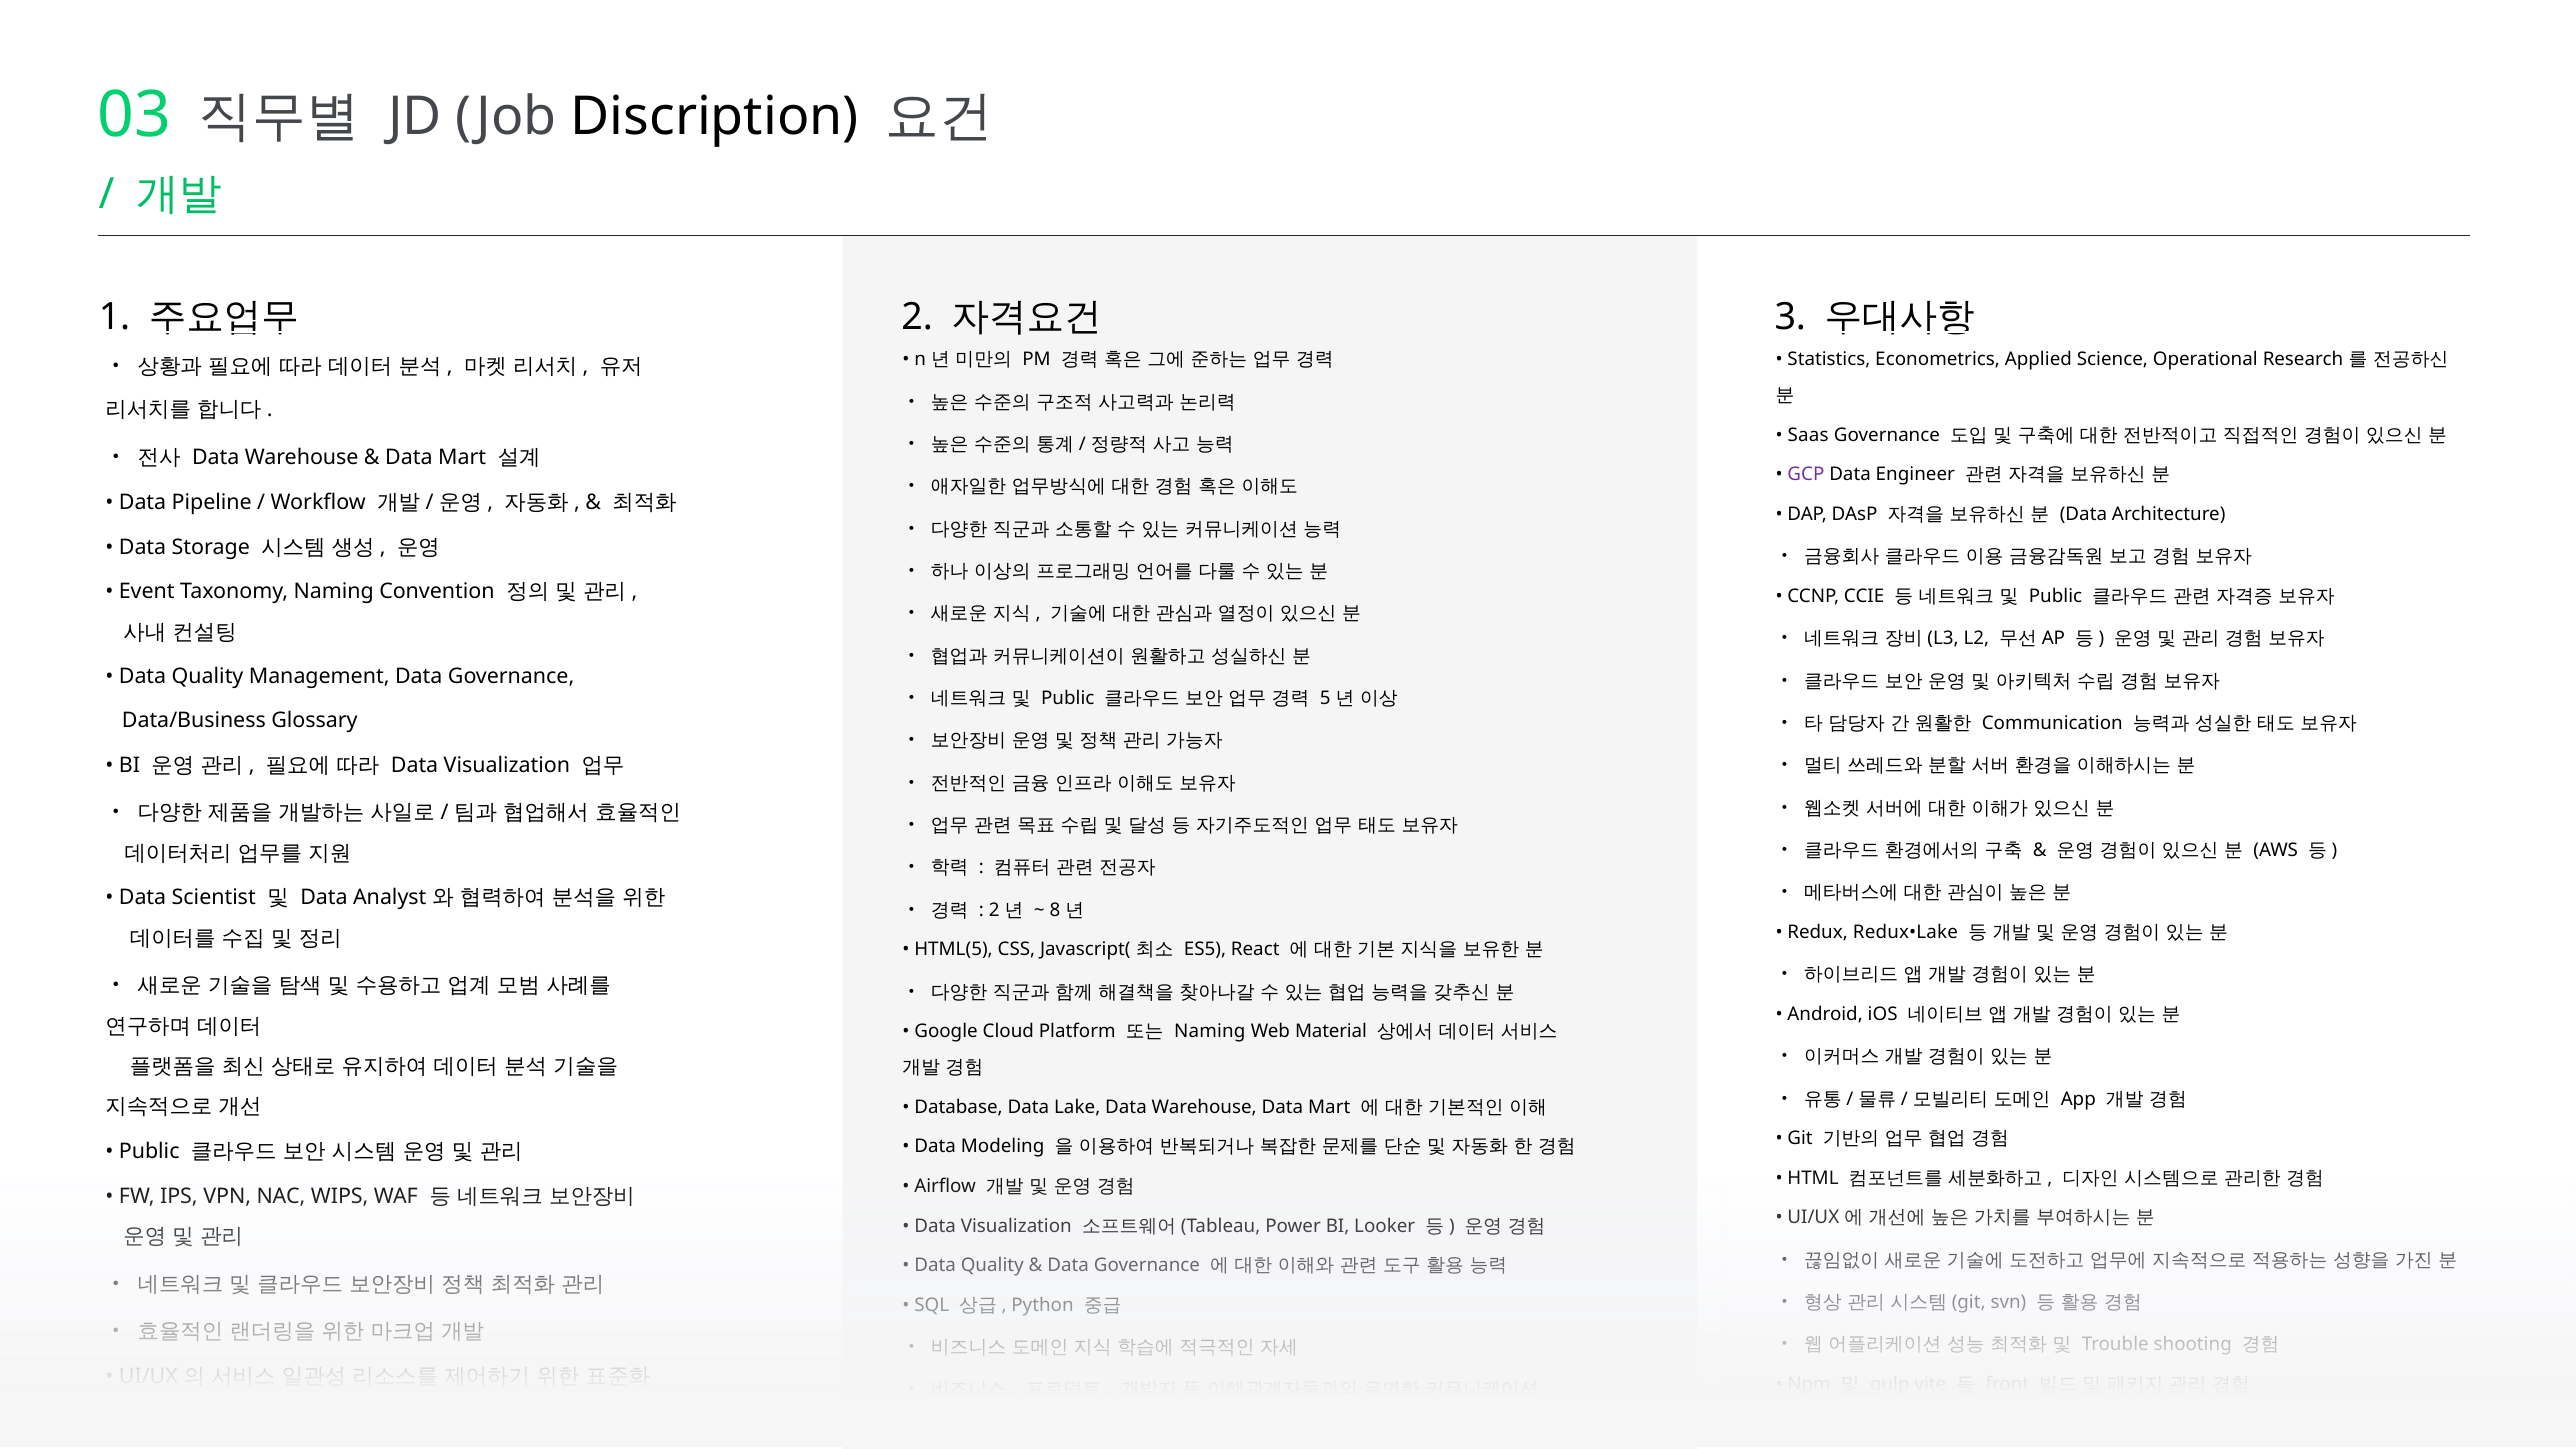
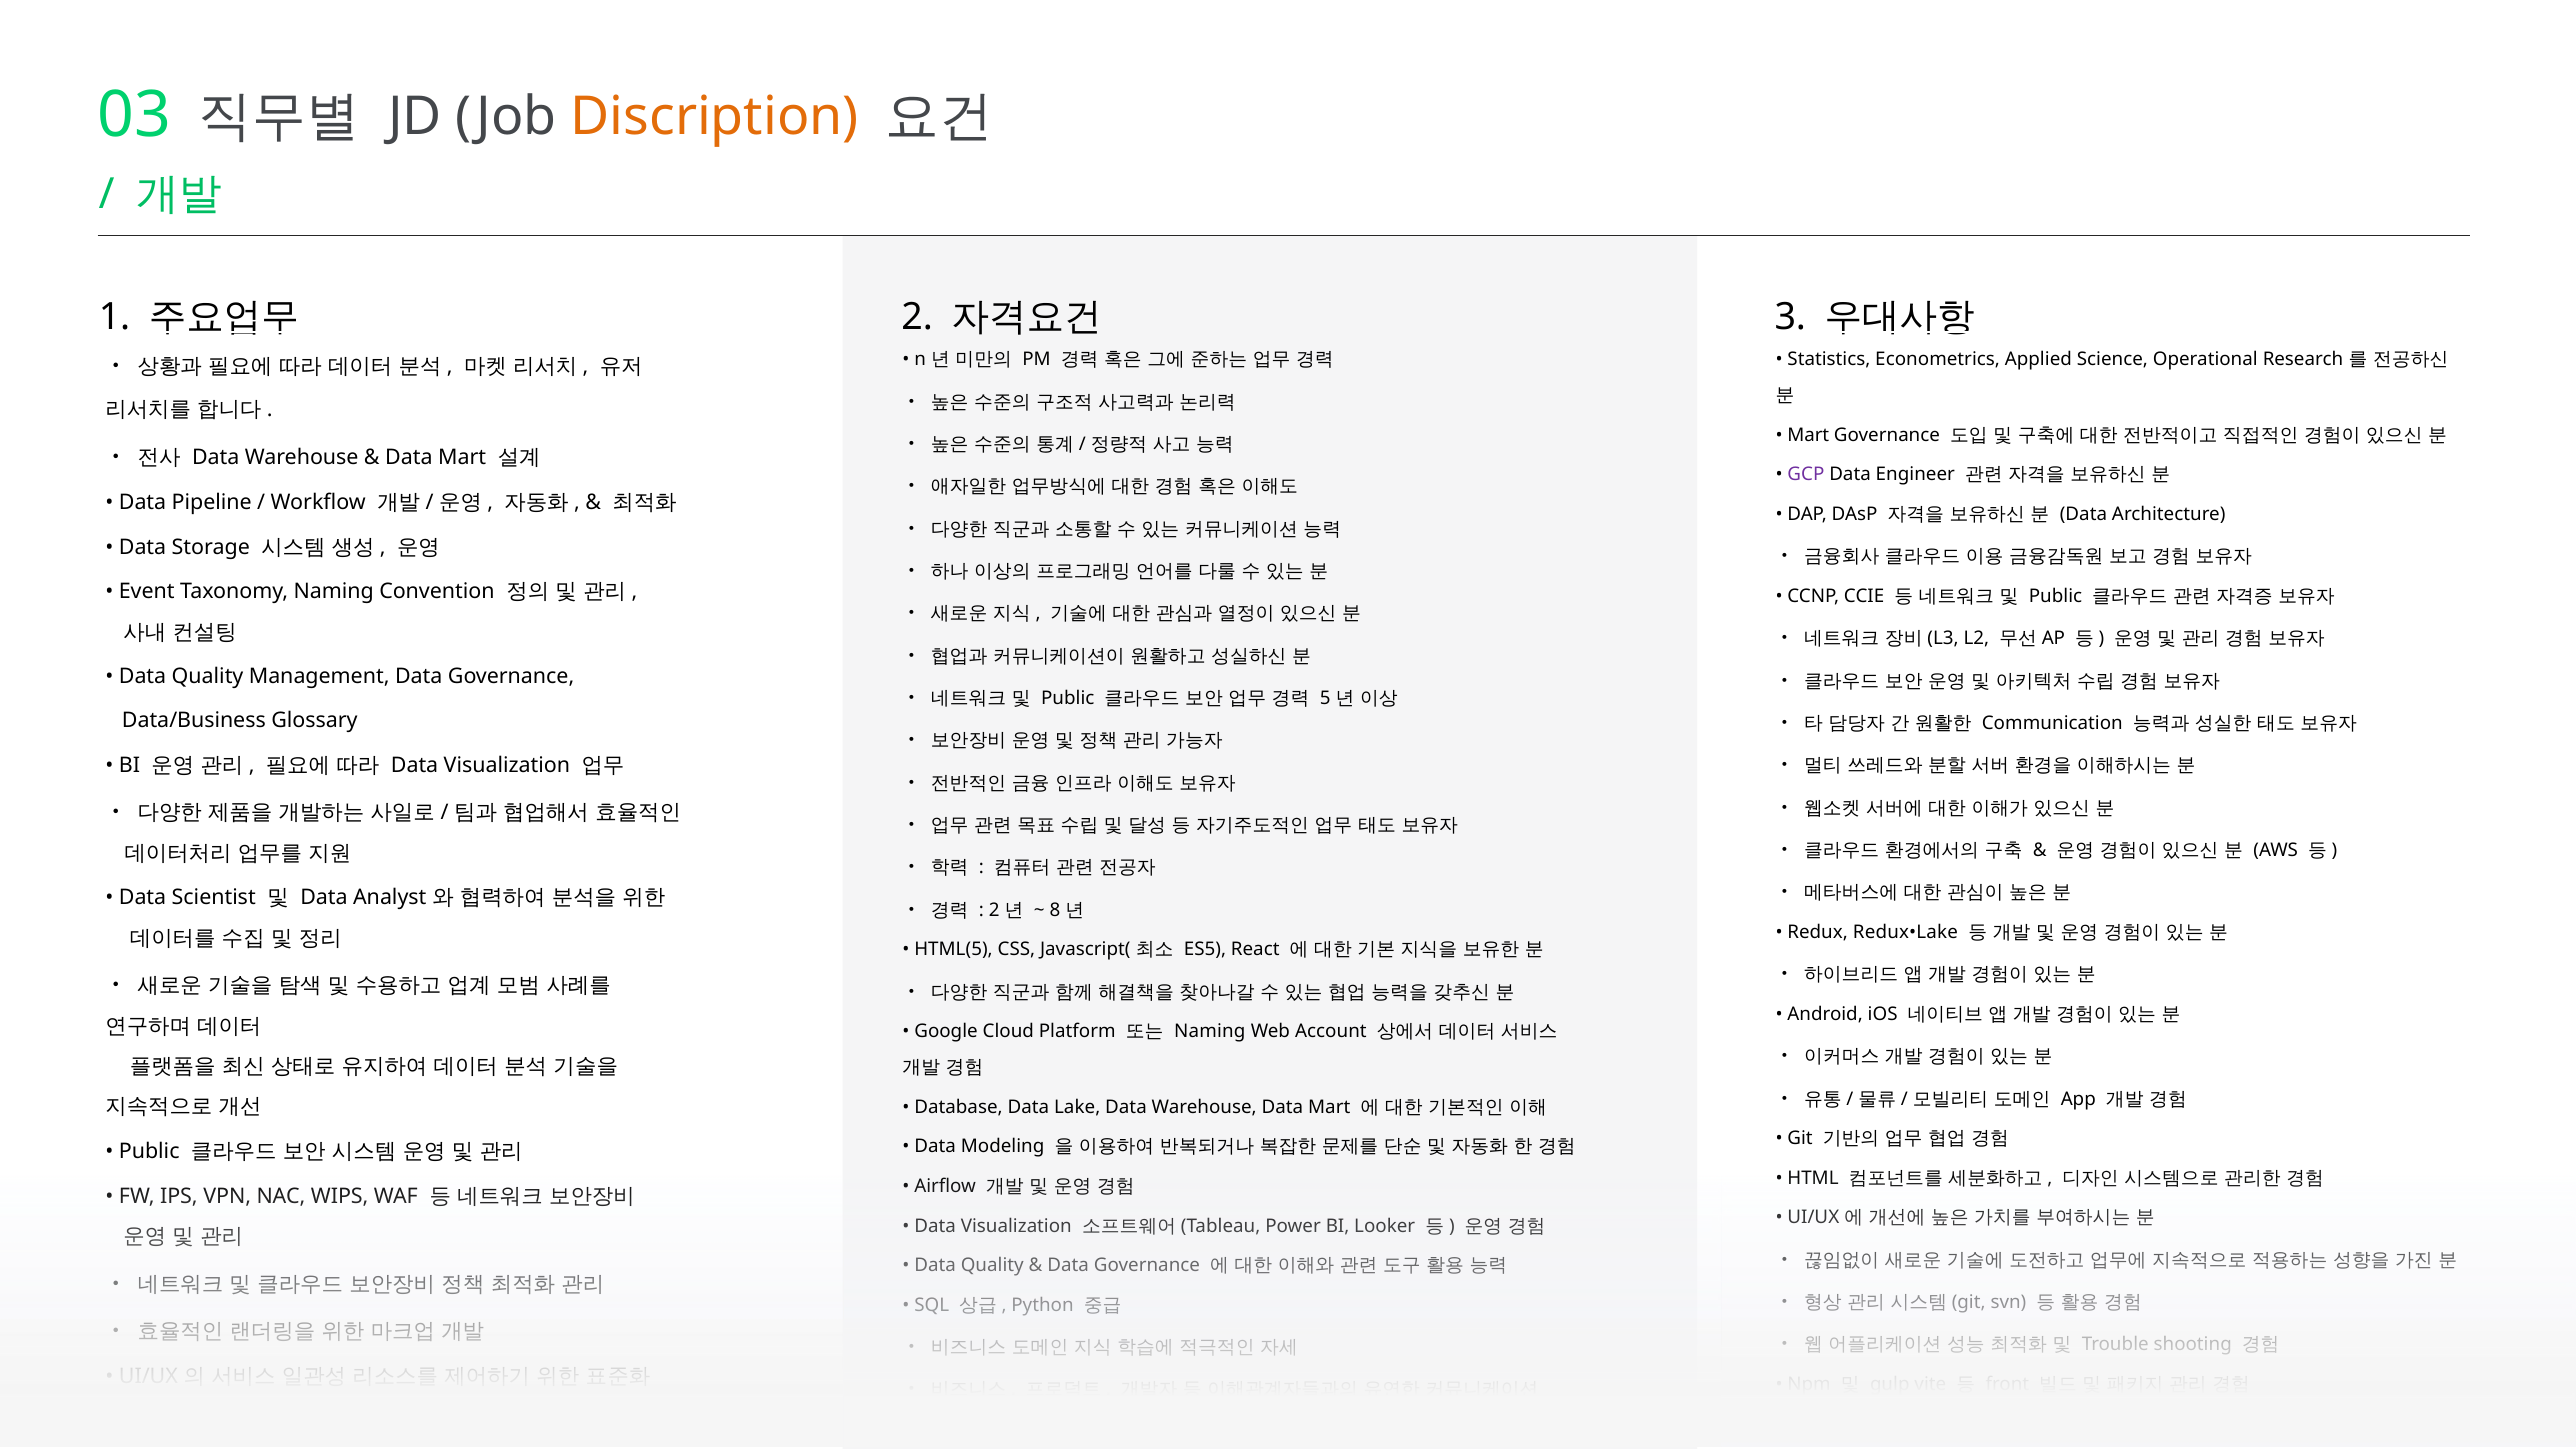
Discription colour: black -> orange
Saas at (1808, 435): Saas -> Mart
Web Material: Material -> Account
